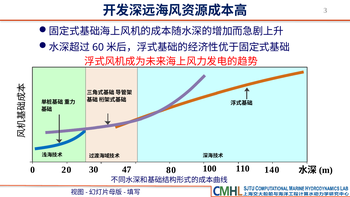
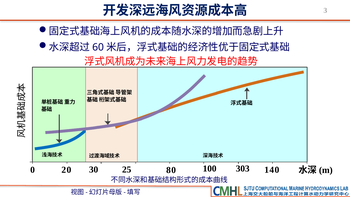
110: 110 -> 303
47: 47 -> 25
